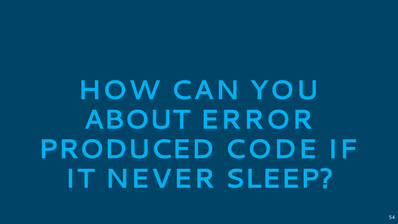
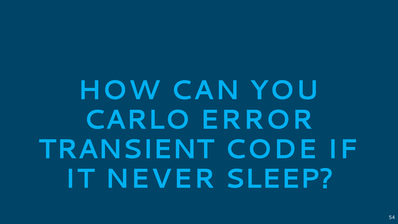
ABOUT: ABOUT -> CARLO
PRODUCED: PRODUCED -> TRANSIENT
